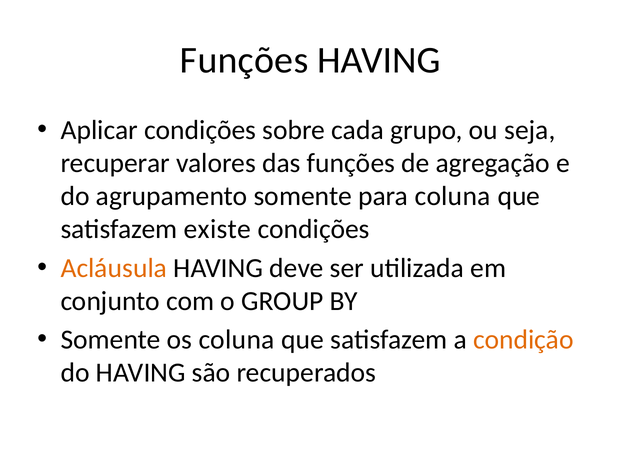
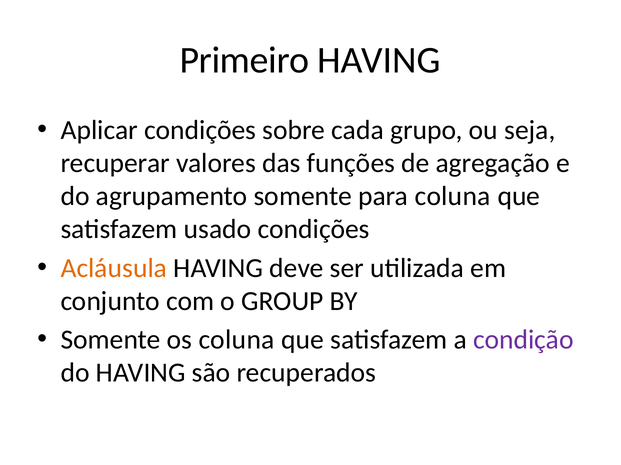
Funções at (244, 60): Funções -> Primeiro
existe: existe -> usado
condição colour: orange -> purple
